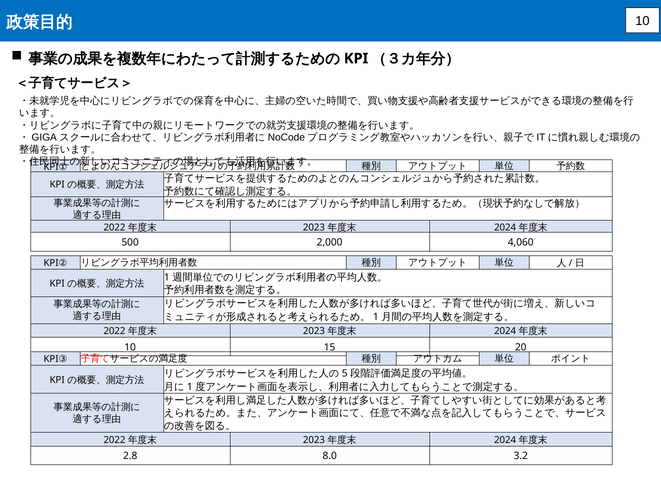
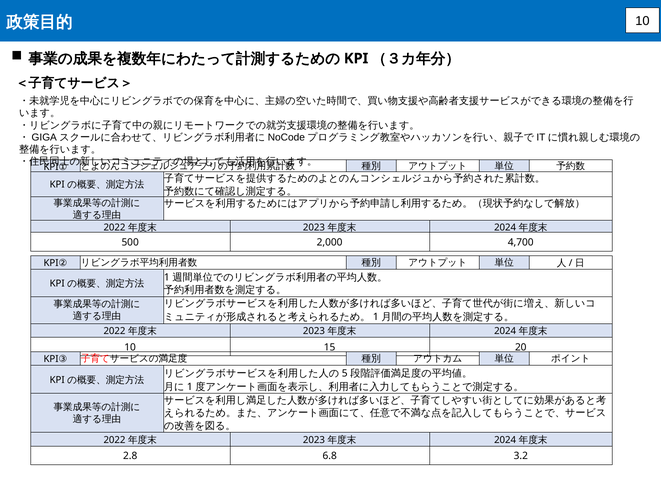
4,060: 4,060 -> 4,700
8.0: 8.0 -> 6.8
